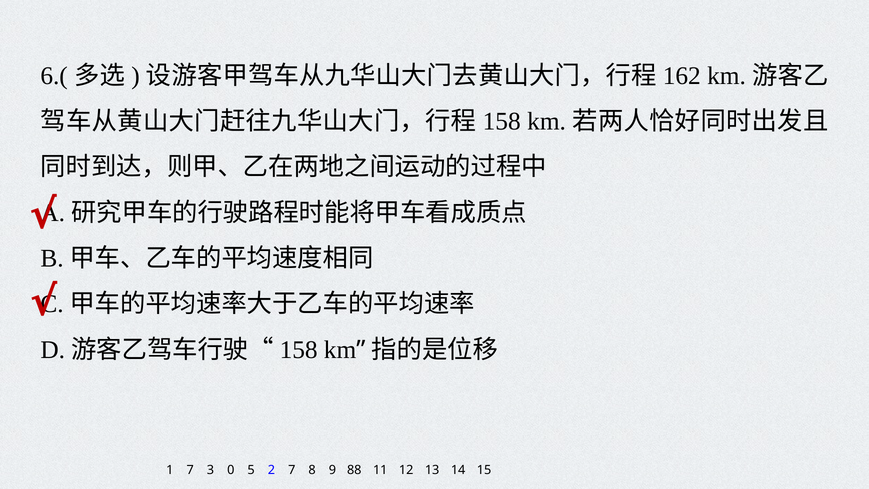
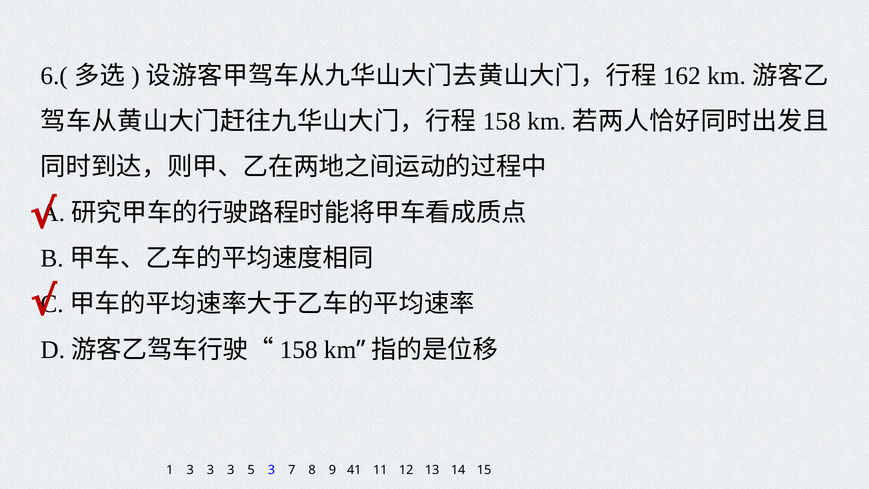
1 7: 7 -> 3
0 at (231, 470): 0 -> 3
5 2: 2 -> 3
88: 88 -> 41
